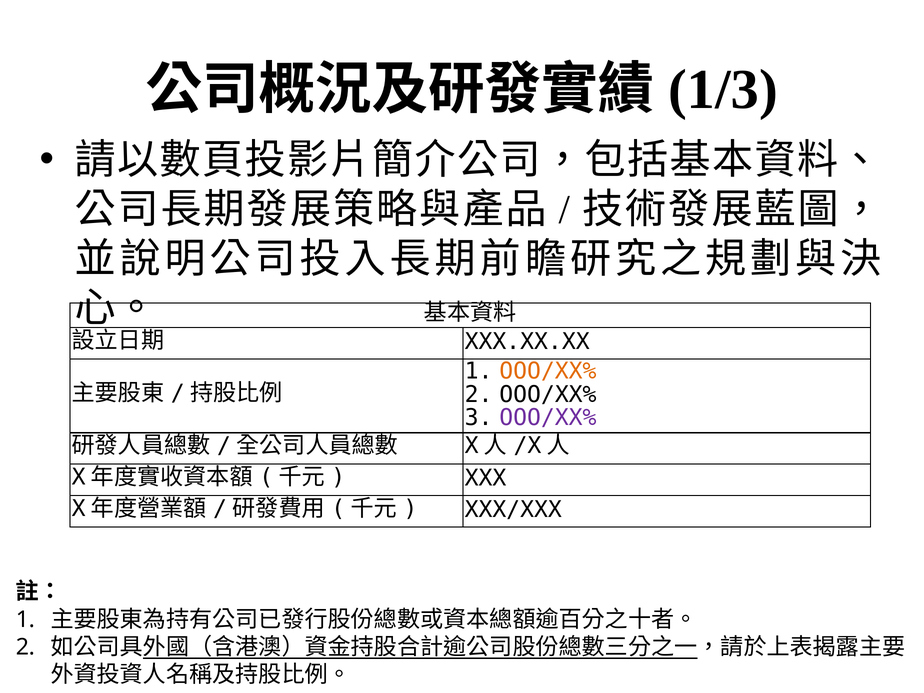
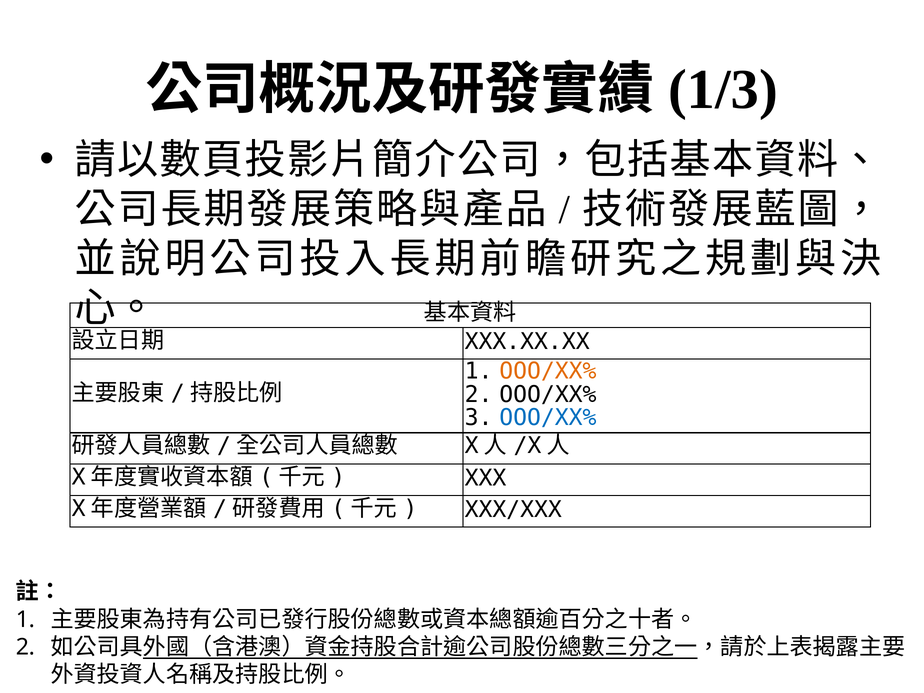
OOO/XX% at (548, 418) colour: purple -> blue
